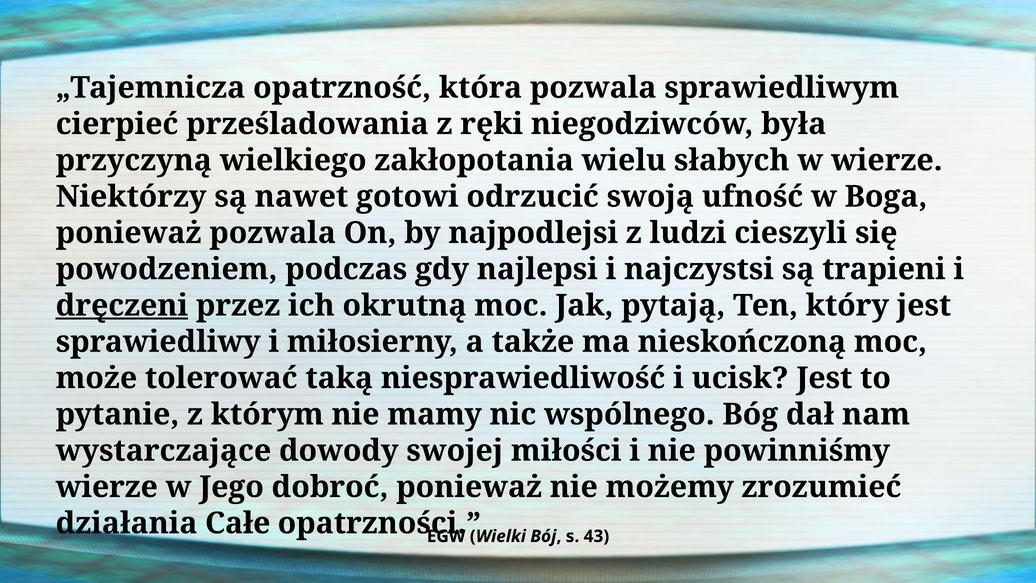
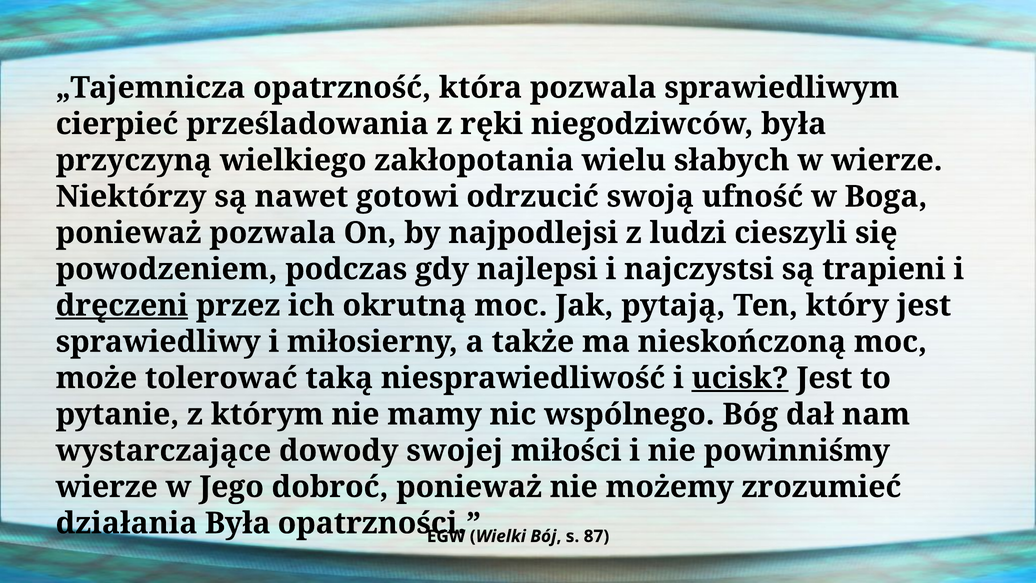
ucisk underline: none -> present
działania Całe: Całe -> Była
43: 43 -> 87
